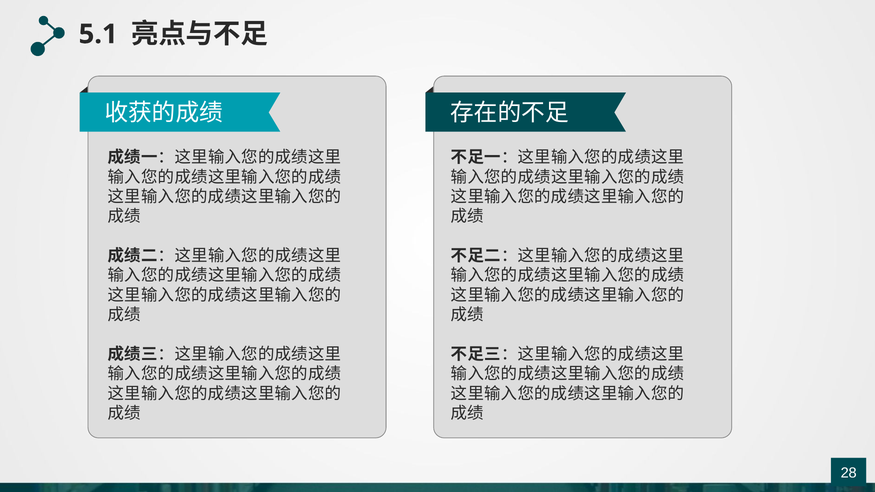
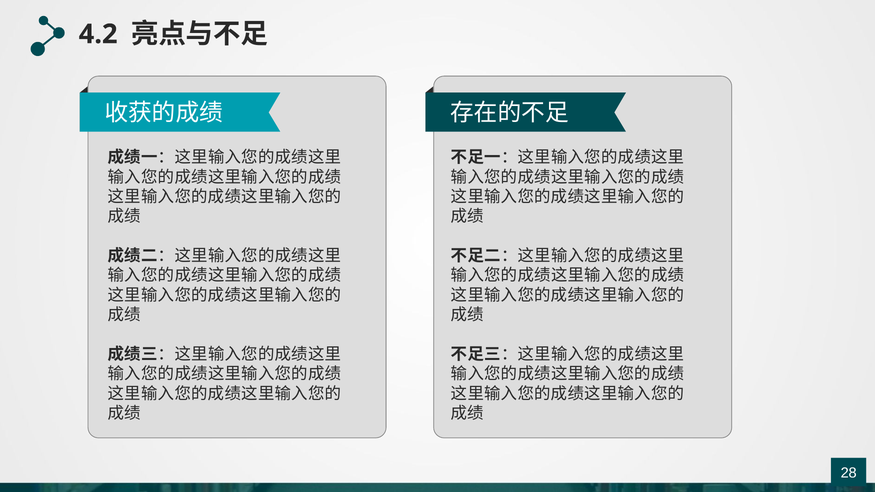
5.1: 5.1 -> 4.2
